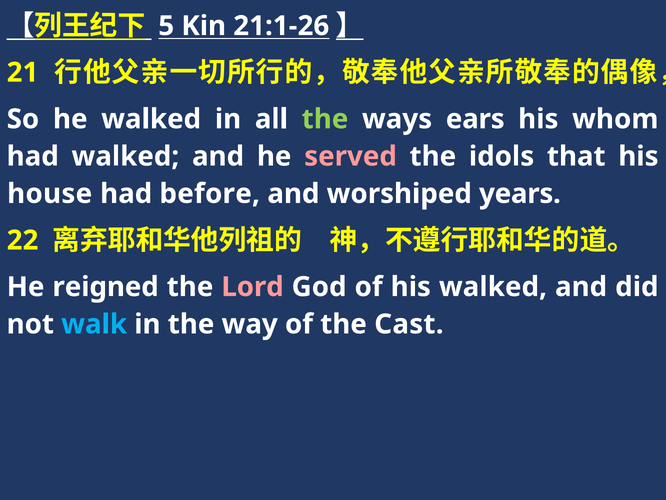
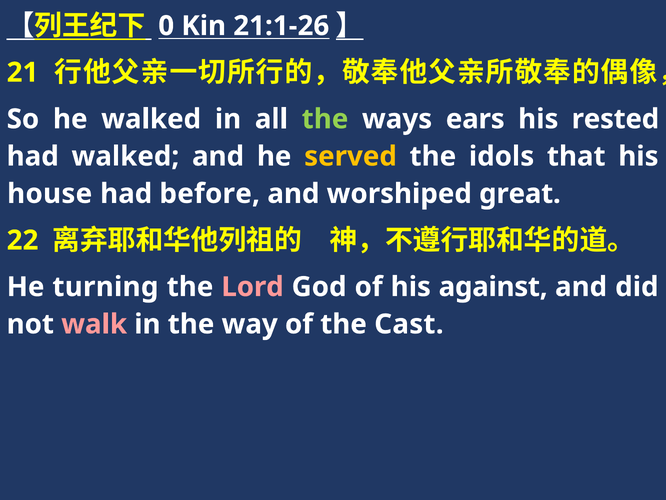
5: 5 -> 0
whom: whom -> rested
served colour: pink -> yellow
years: years -> great
reigned: reigned -> turning
his walked: walked -> against
walk colour: light blue -> pink
